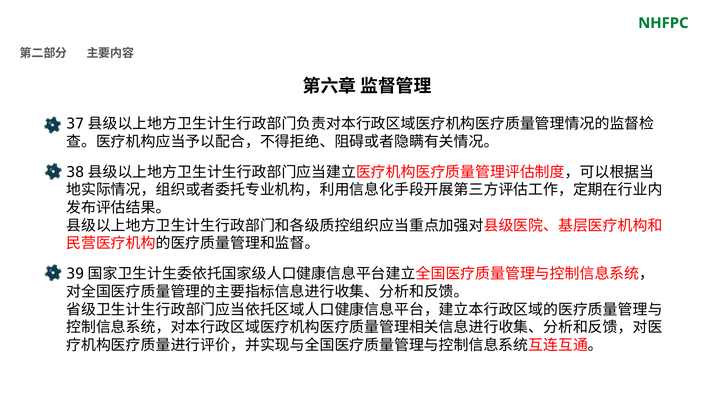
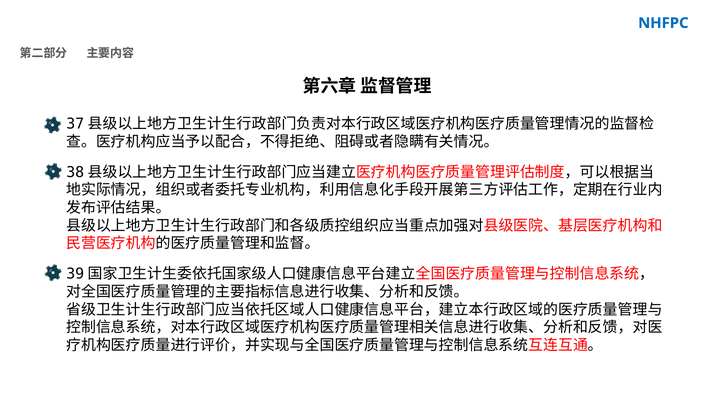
NHFPC colour: green -> blue
